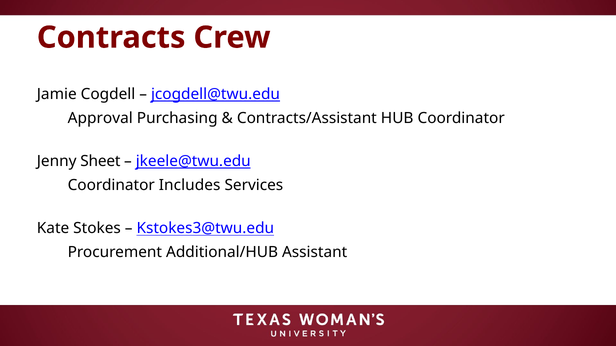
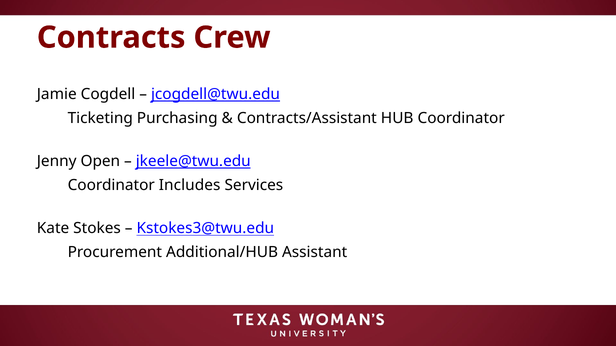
Approval: Approval -> Ticketing
Sheet: Sheet -> Open
